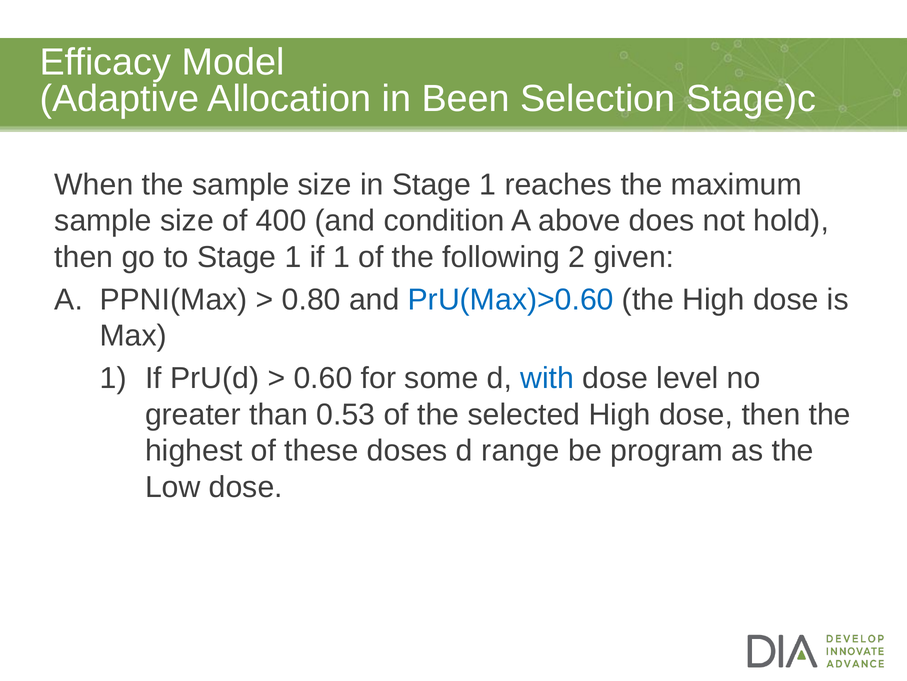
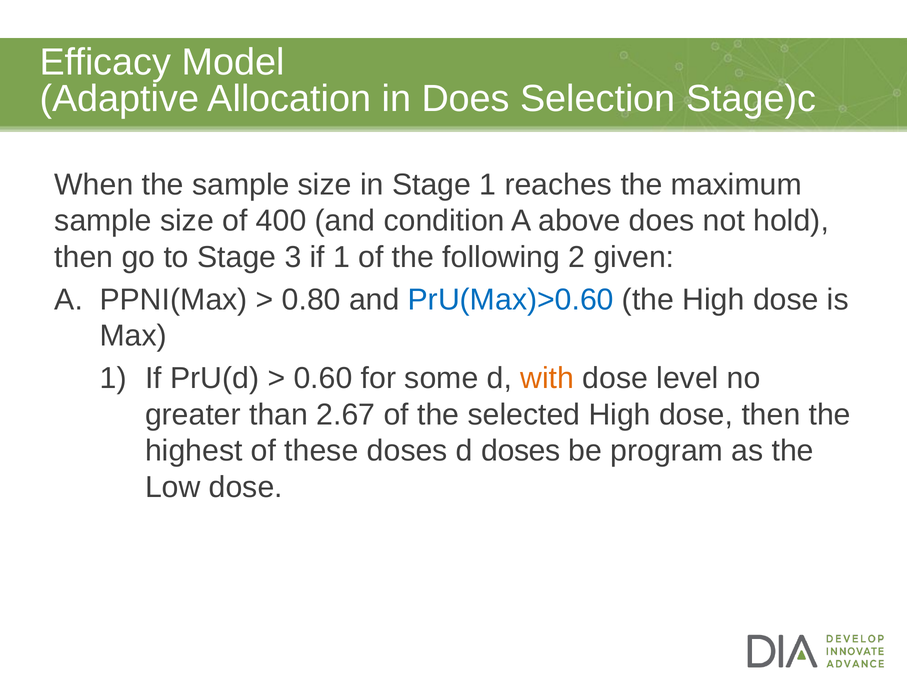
in Been: Been -> Does
to Stage 1: 1 -> 3
with colour: blue -> orange
0.53: 0.53 -> 2.67
d range: range -> doses
